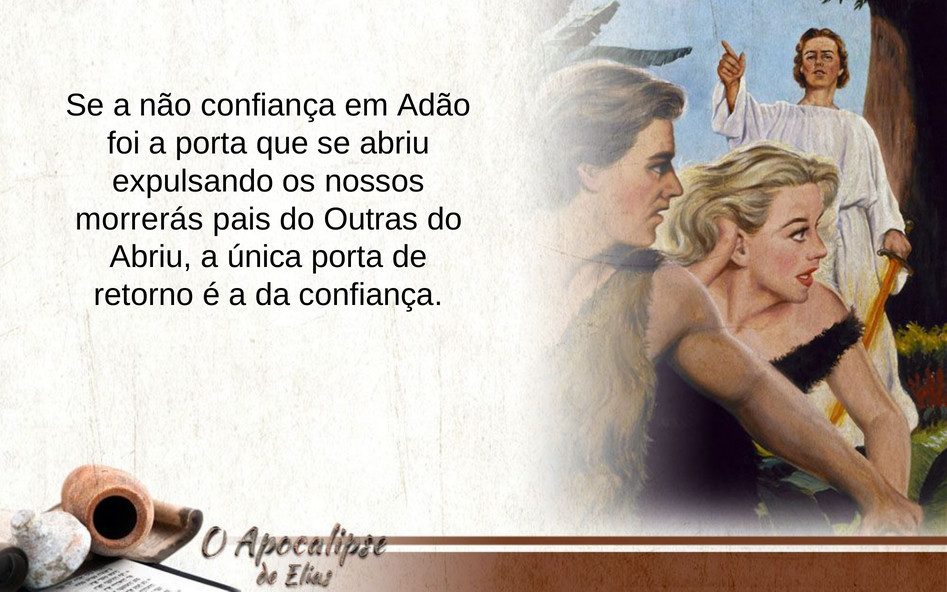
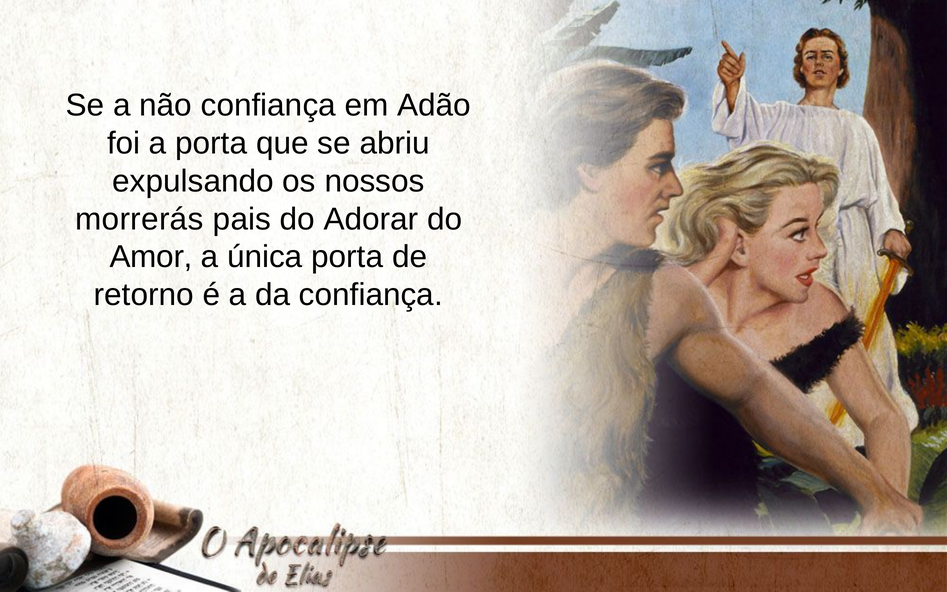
Outras: Outras -> Adorar
Abriu at (151, 257): Abriu -> Amor
